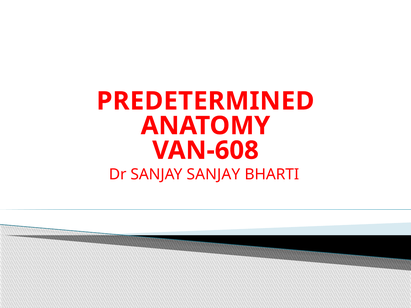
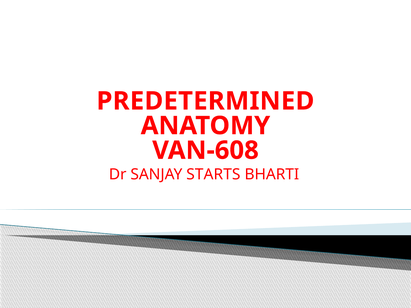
SANJAY SANJAY: SANJAY -> STARTS
